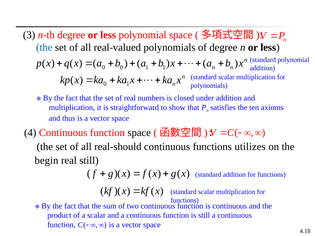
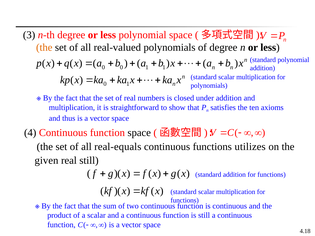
the at (44, 48) colour: blue -> orange
real-should: real-should -> real-equals
begin: begin -> given
